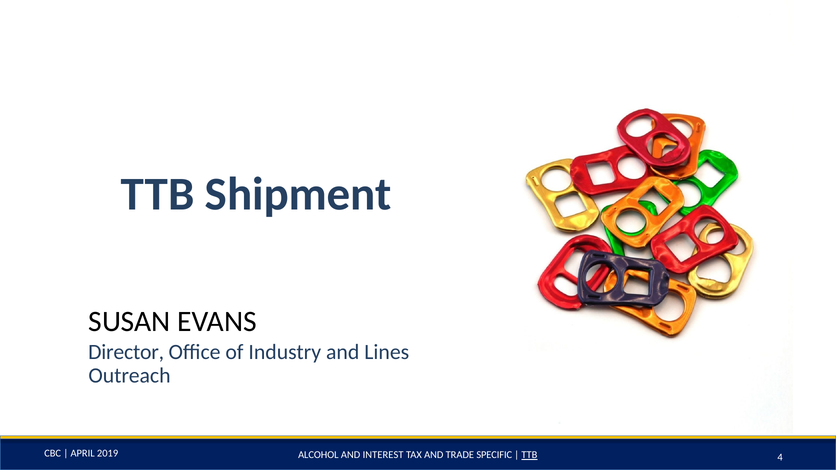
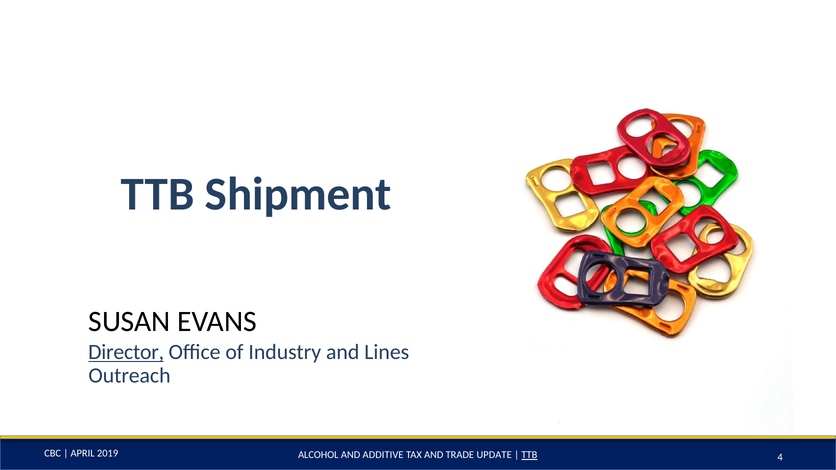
Director underline: none -> present
INTEREST: INTEREST -> ADDITIVE
SPECIFIC: SPECIFIC -> UPDATE
